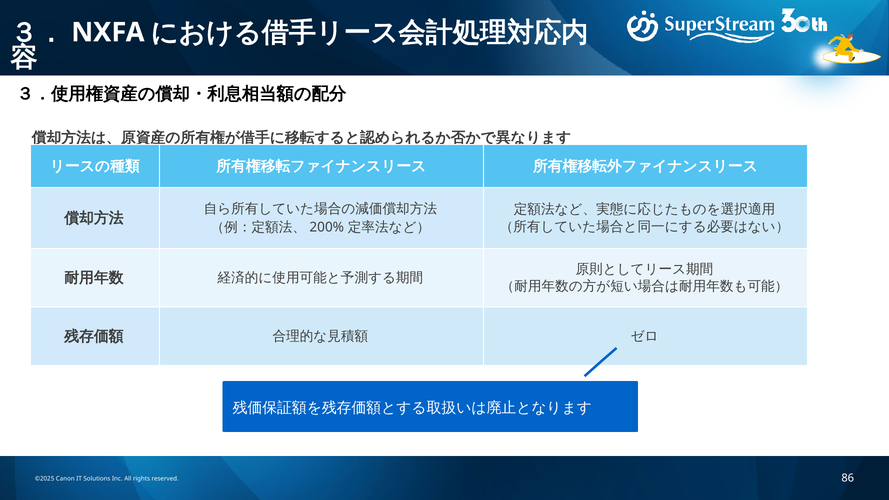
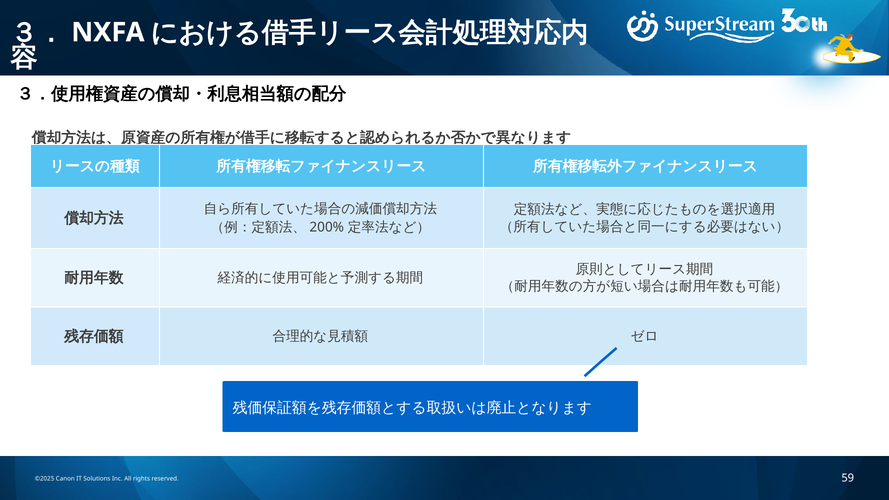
86: 86 -> 59
